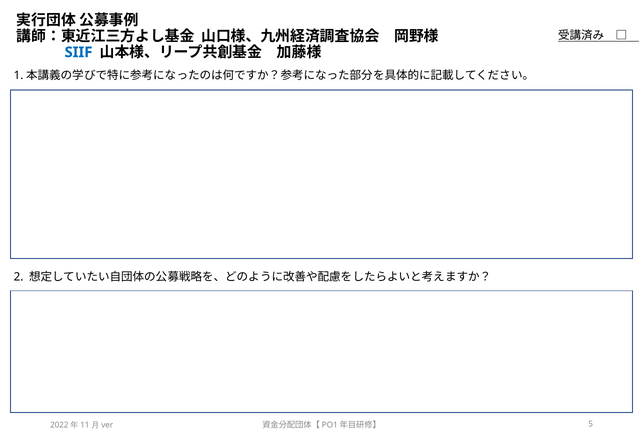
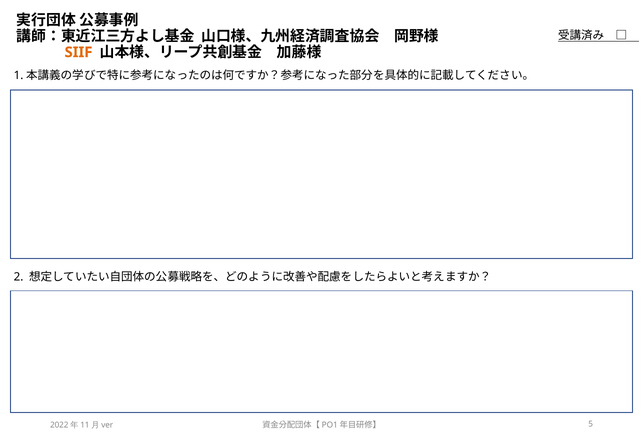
SIIF colour: blue -> orange
